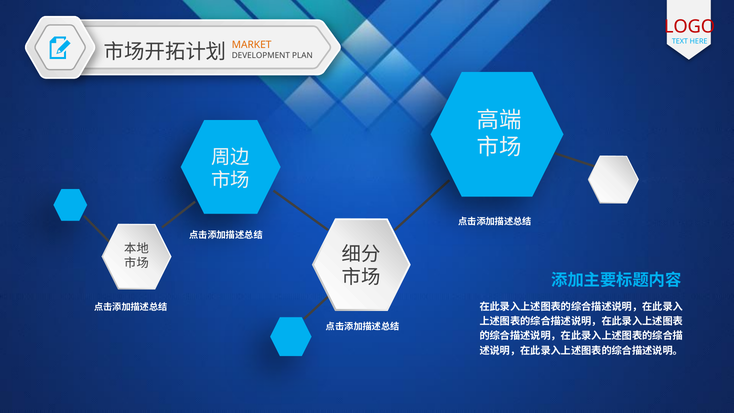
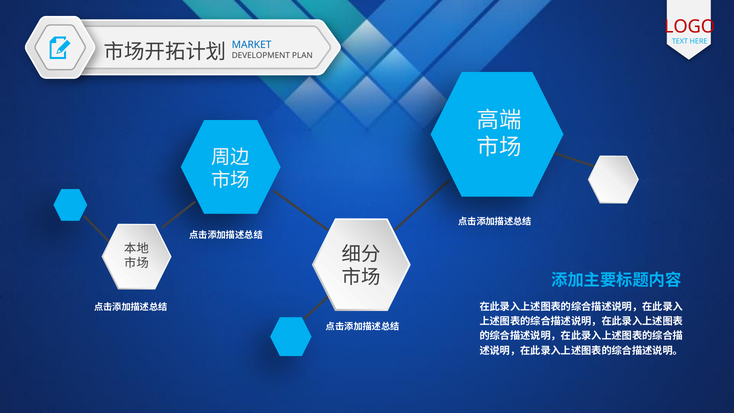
MARKET colour: orange -> blue
